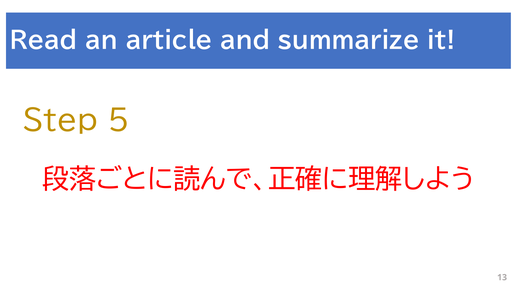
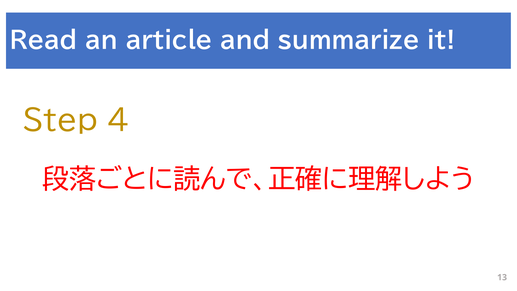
5: 5 -> 4
